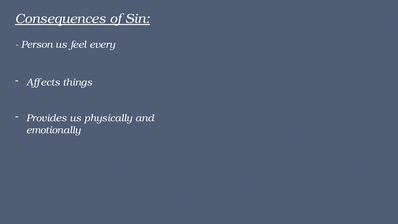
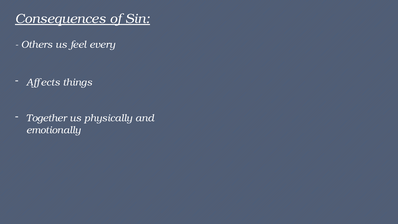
Person: Person -> Others
Provides: Provides -> Together
